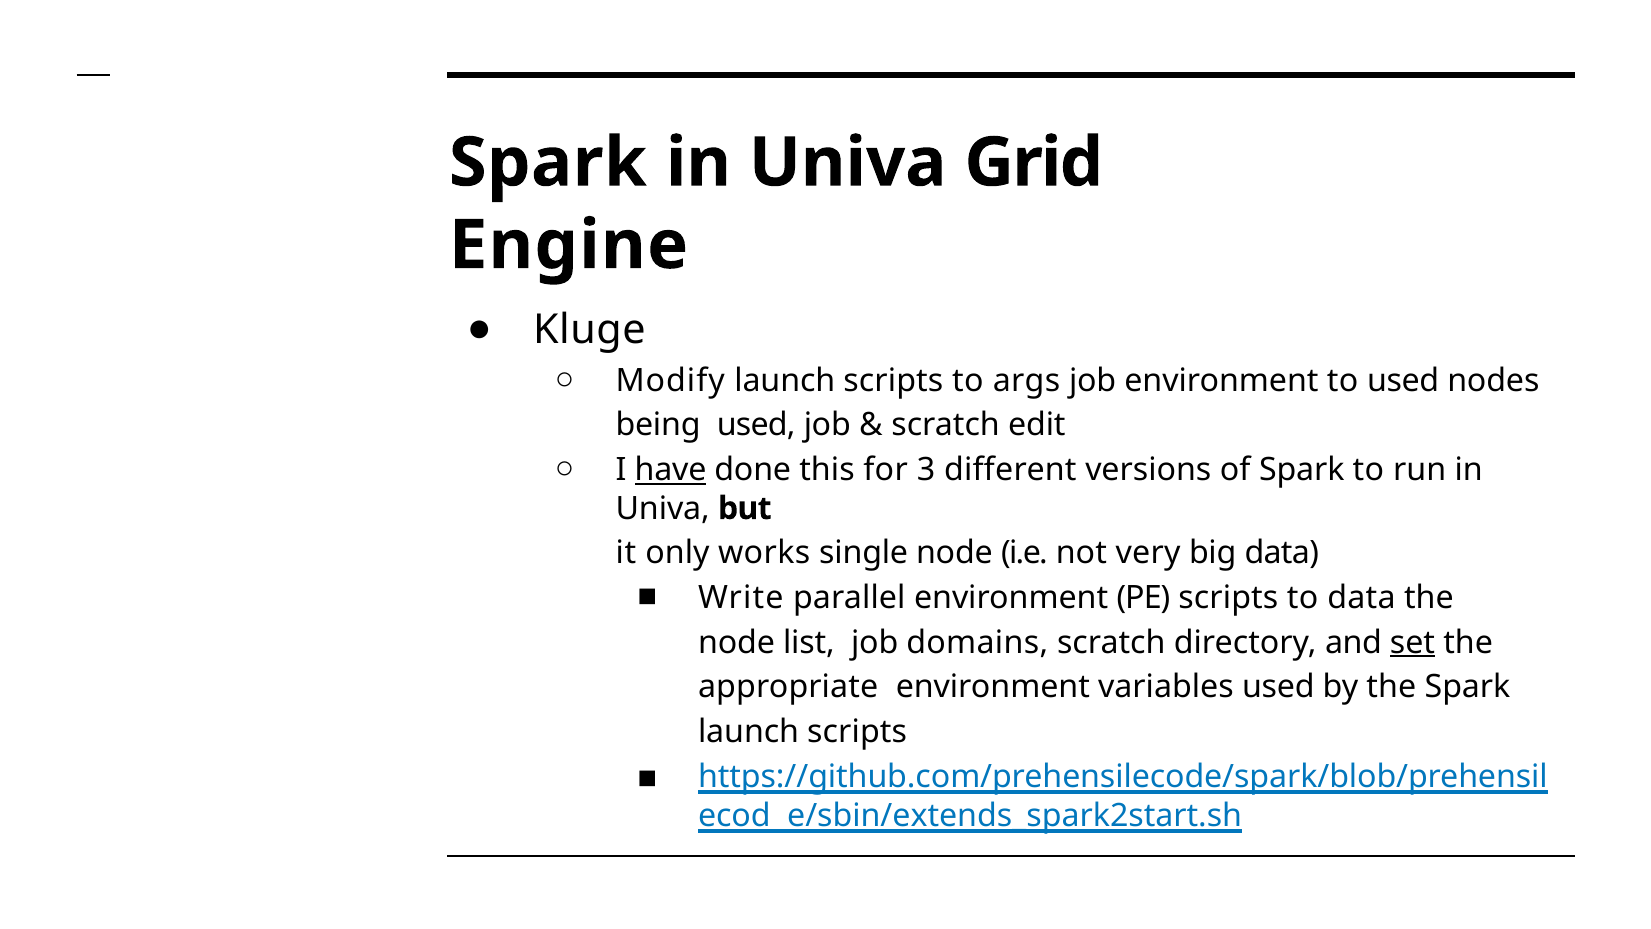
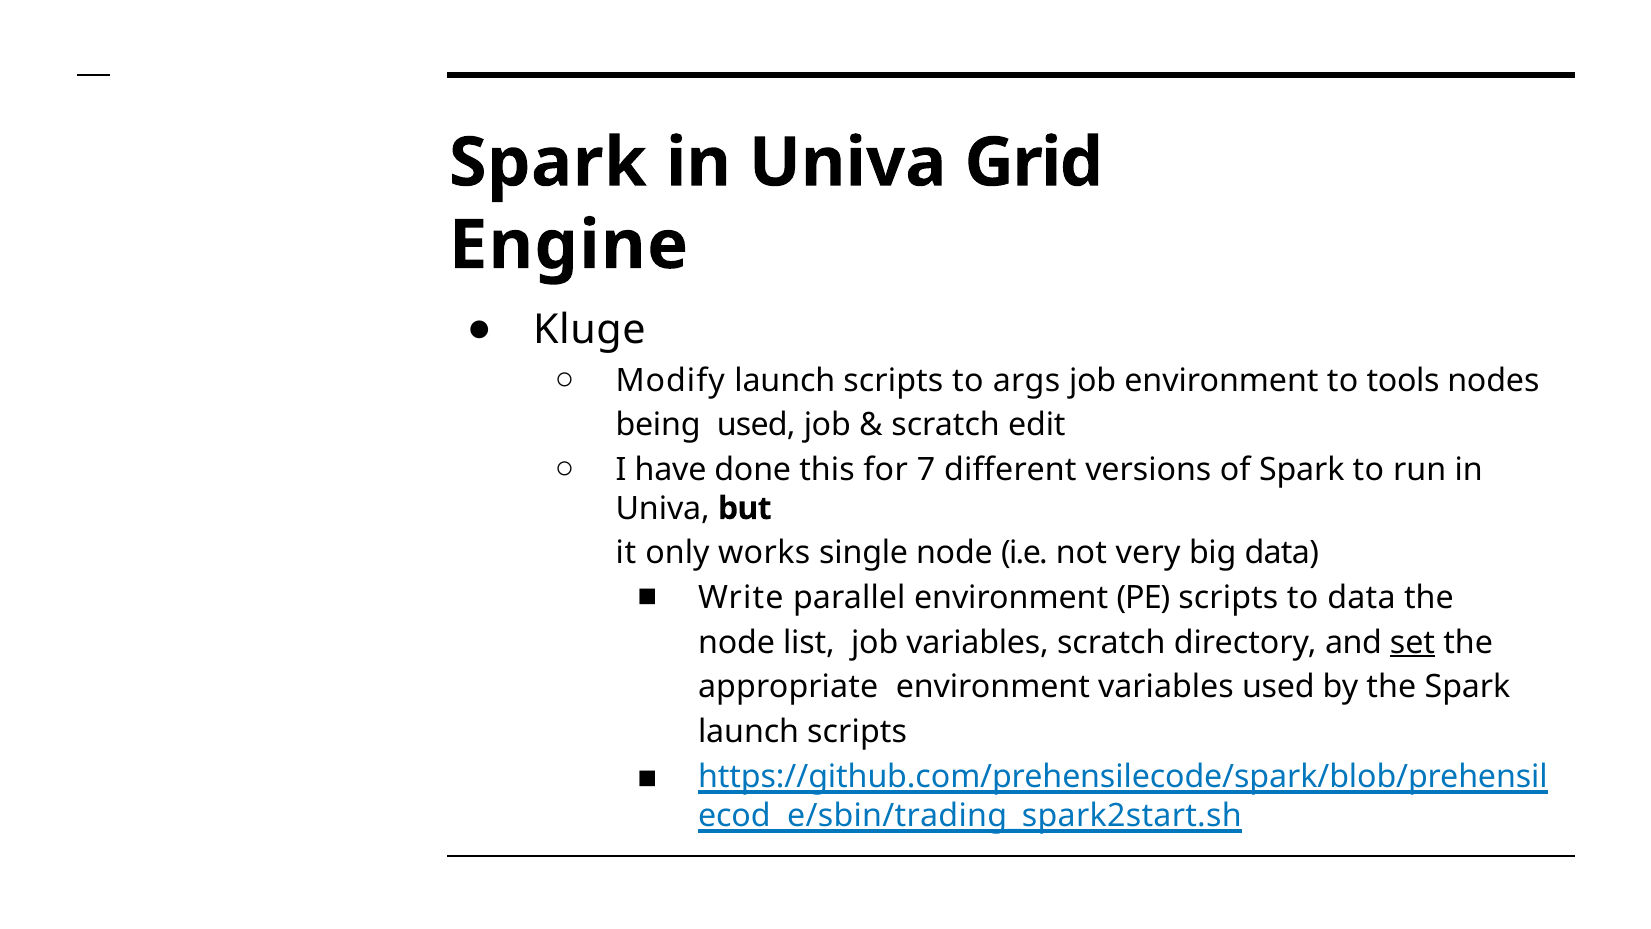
to used: used -> tools
have underline: present -> none
3: 3 -> 7
job domains: domains -> variables
e/sbin/extends_spark2start.sh: e/sbin/extends_spark2start.sh -> e/sbin/trading_spark2start.sh
